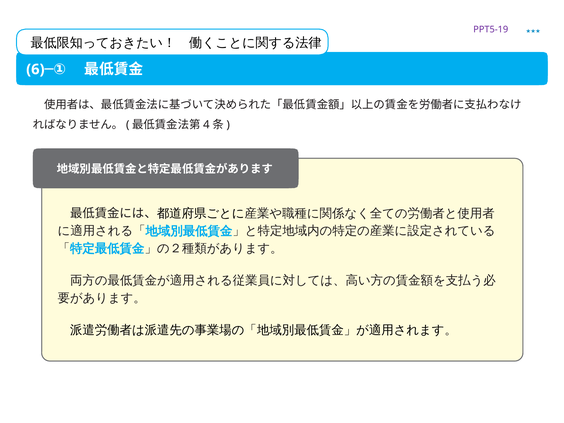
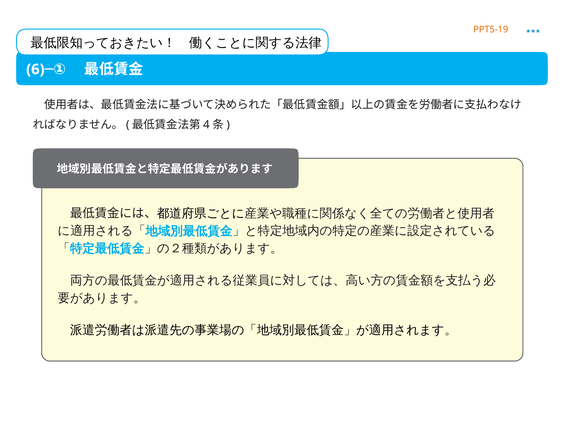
PPT5-19 colour: purple -> orange
